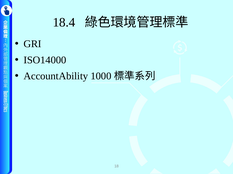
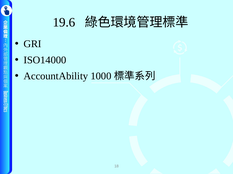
18.4: 18.4 -> 19.6
